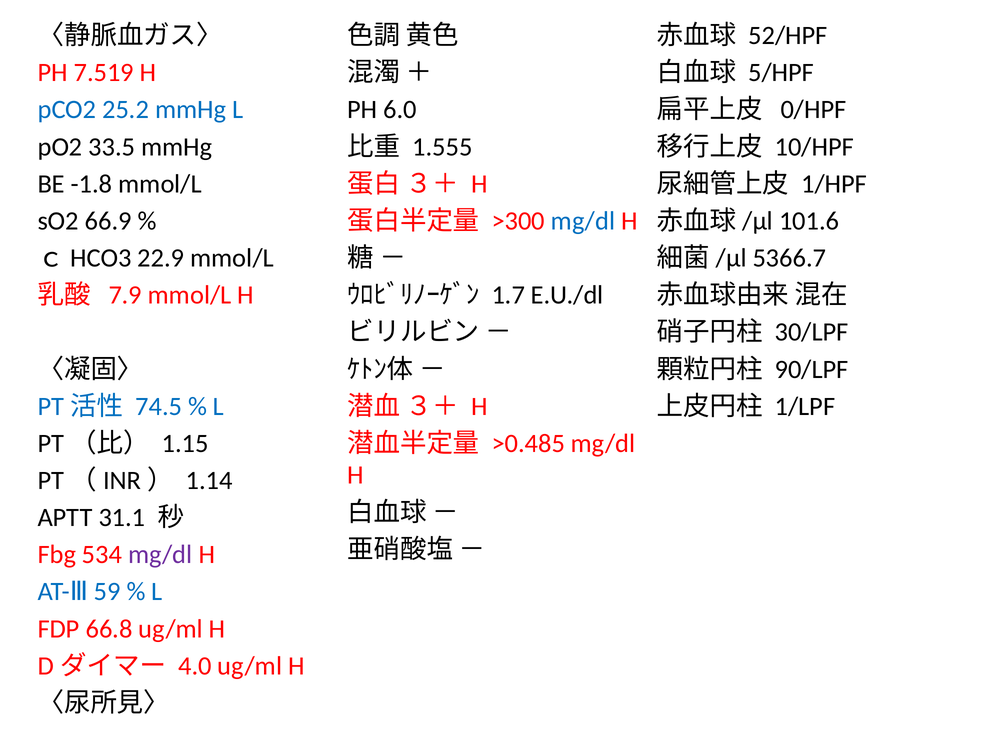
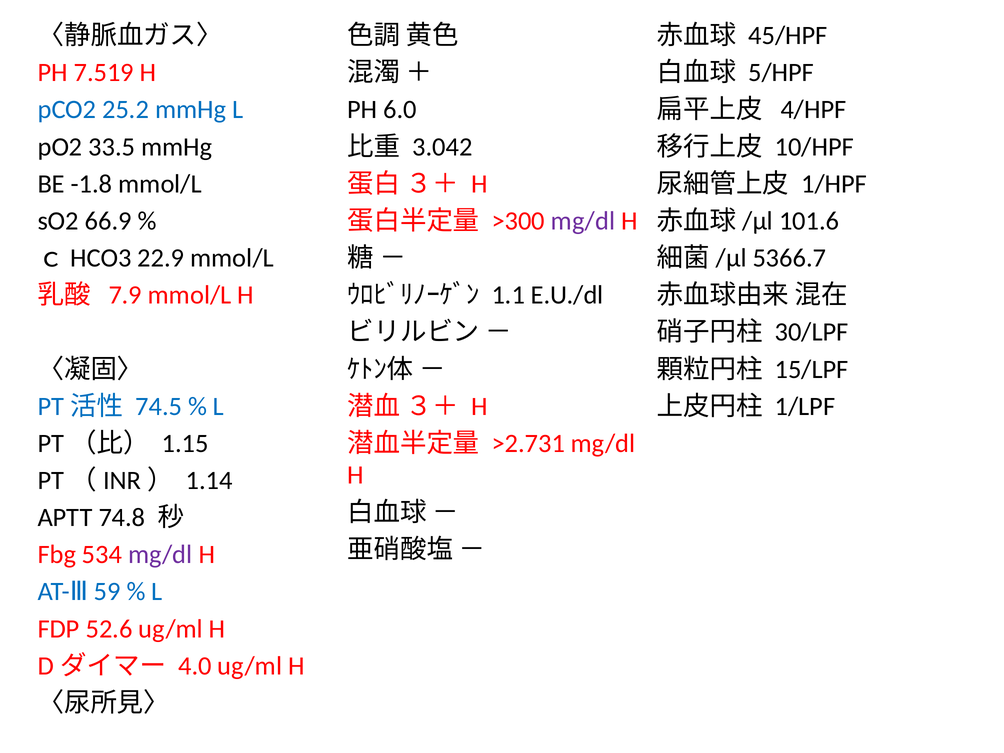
52/HPF: 52/HPF -> 45/HPF
0/HPF: 0/HPF -> 4/HPF
1.555: 1.555 -> 3.042
mg/dl at (583, 221) colour: blue -> purple
1.7: 1.7 -> 1.1
90/LPF: 90/LPF -> 15/LPF
>0.485: >0.485 -> >2.731
31.1: 31.1 -> 74.8
66.8: 66.8 -> 52.6
